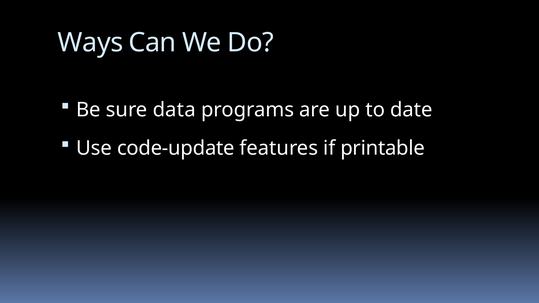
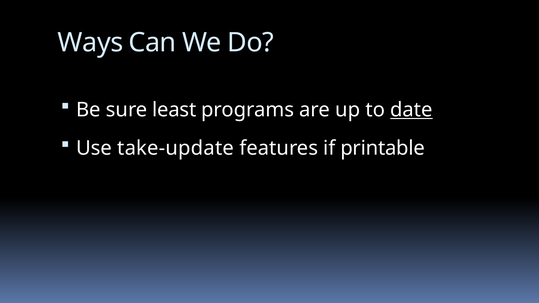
data: data -> least
date underline: none -> present
code-update: code-update -> take-update
